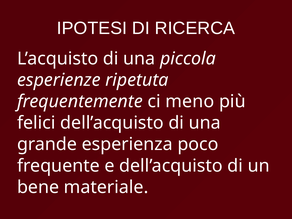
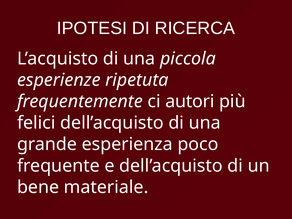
meno: meno -> autori
